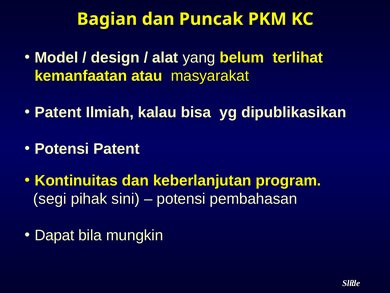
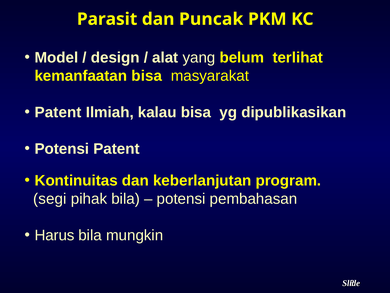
Bagian: Bagian -> Parasit
kemanfaatan atau: atau -> bisa
pihak sini: sini -> bila
Dapat: Dapat -> Harus
